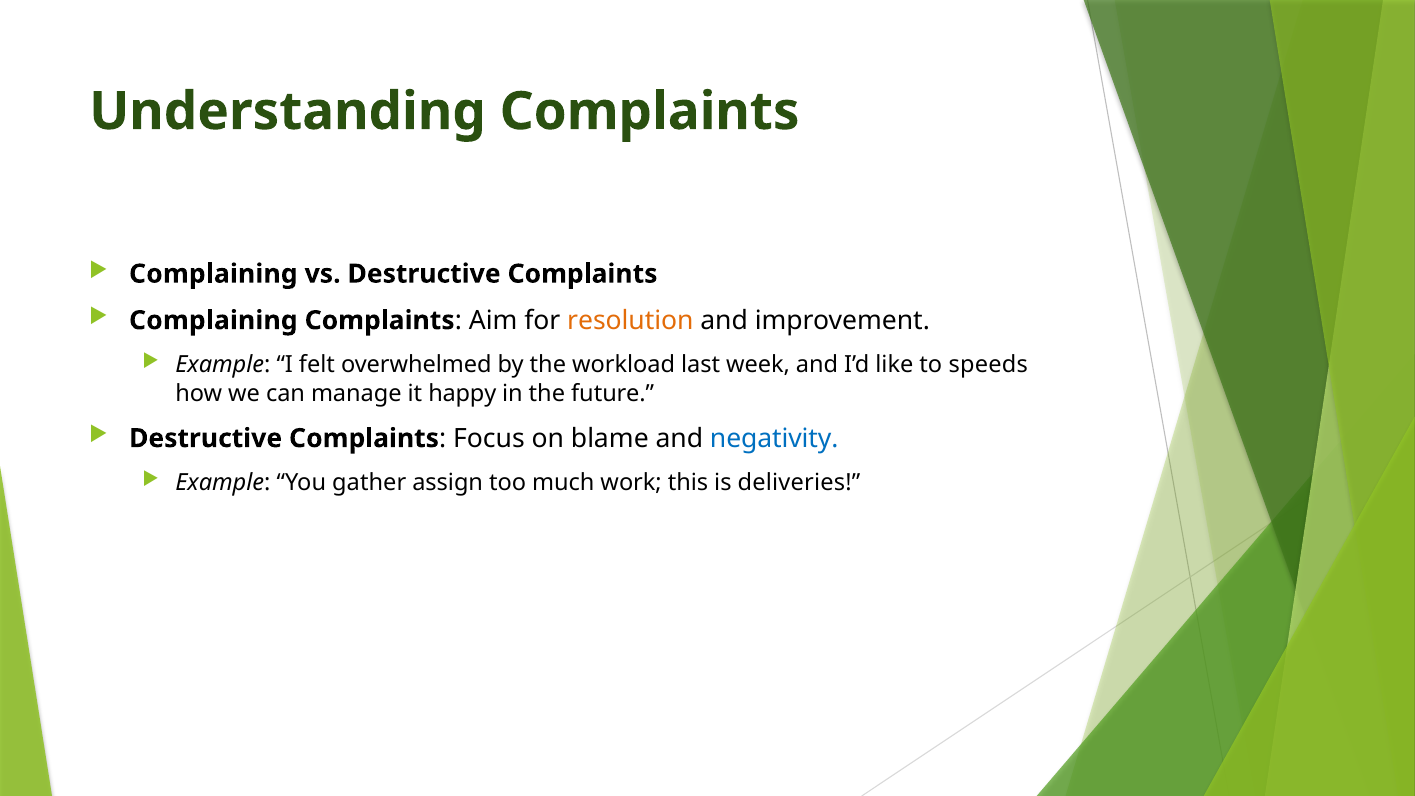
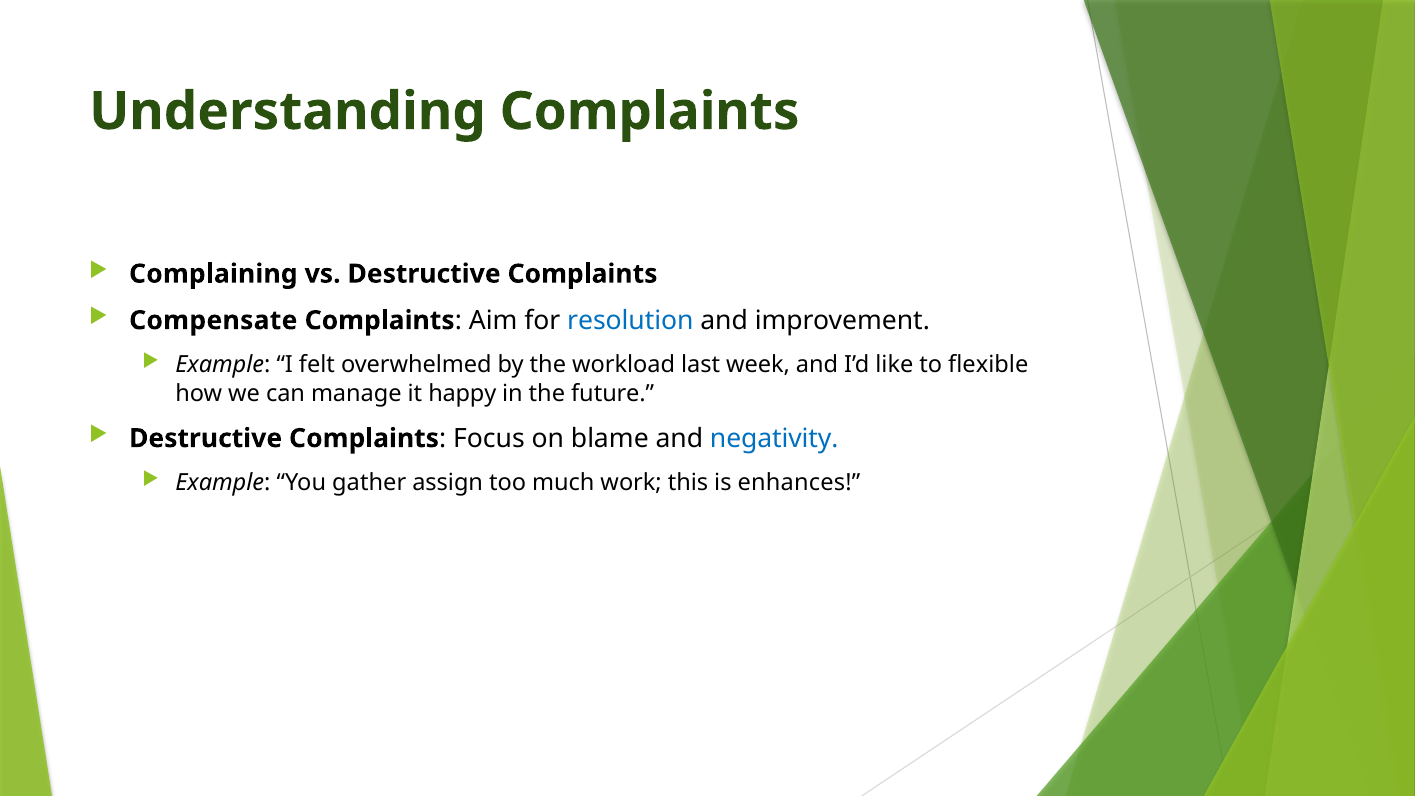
Complaining at (213, 320): Complaining -> Compensate
resolution colour: orange -> blue
speeds: speeds -> flexible
deliveries: deliveries -> enhances
